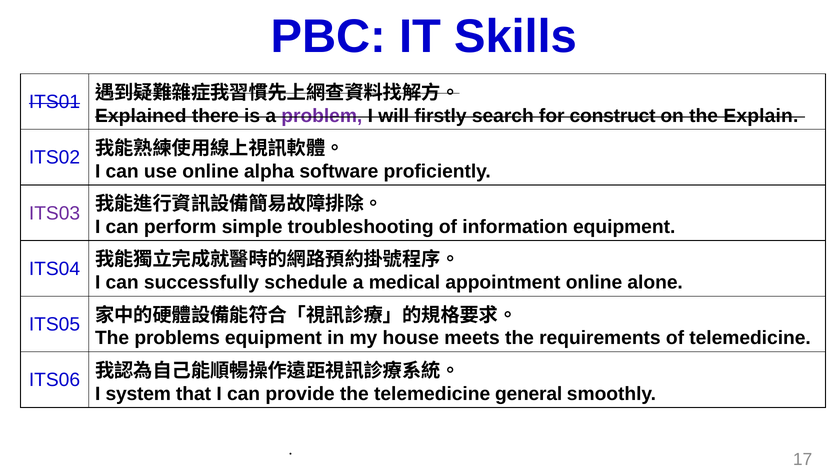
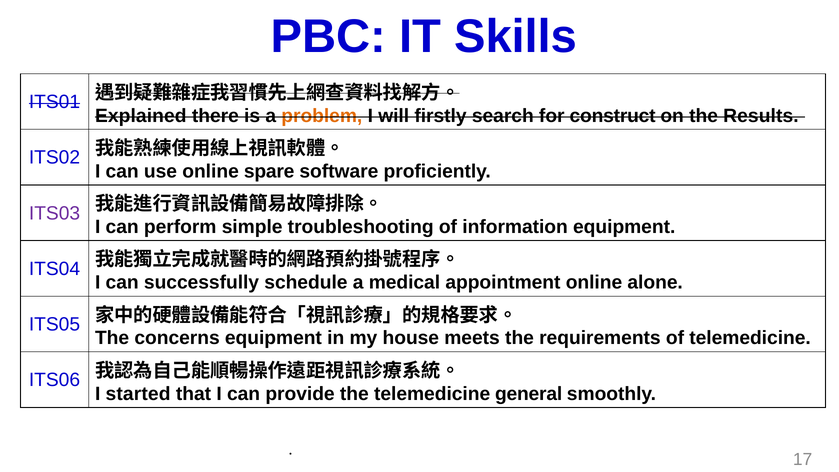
problem colour: purple -> orange
Explain: Explain -> Results
alpha: alpha -> spare
problems: problems -> concerns
system: system -> started
